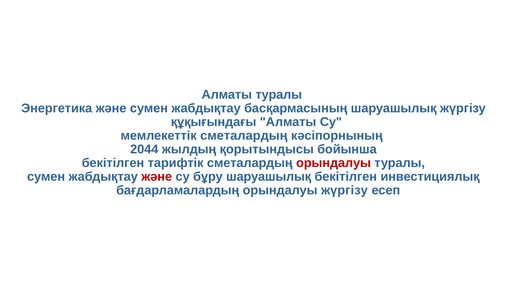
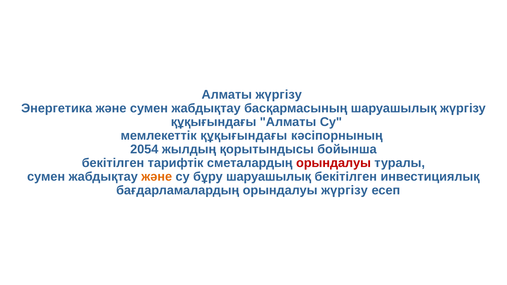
Алматы туралы: туралы -> жүргізу
мемлекеттік сметалардың: сметалардың -> құқығындағы
2044: 2044 -> 2054
және at (157, 177) colour: red -> orange
